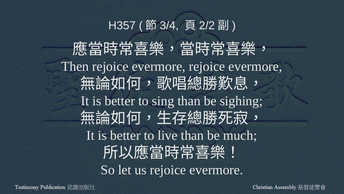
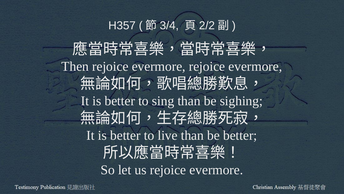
be much: much -> better
